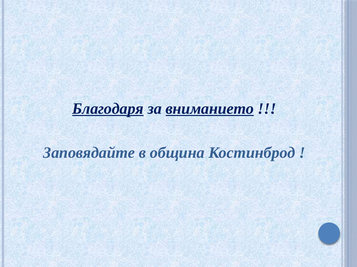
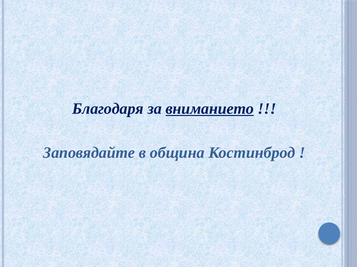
Благодаря underline: present -> none
